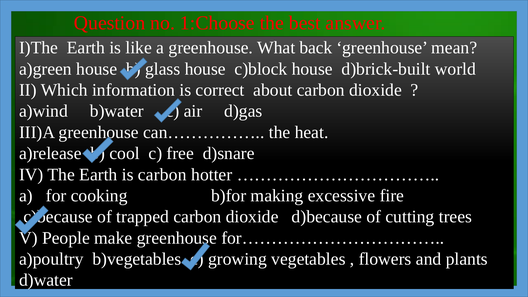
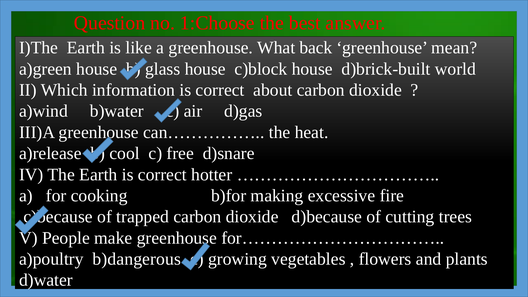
Earth is carbon: carbon -> correct
b)vegetables: b)vegetables -> b)dangerous
